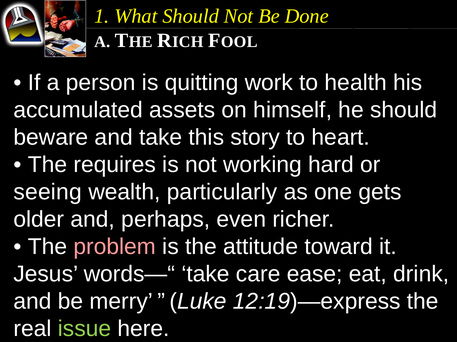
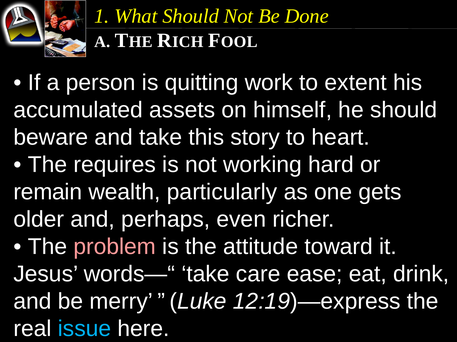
health: health -> extent
seeing: seeing -> remain
issue colour: light green -> light blue
